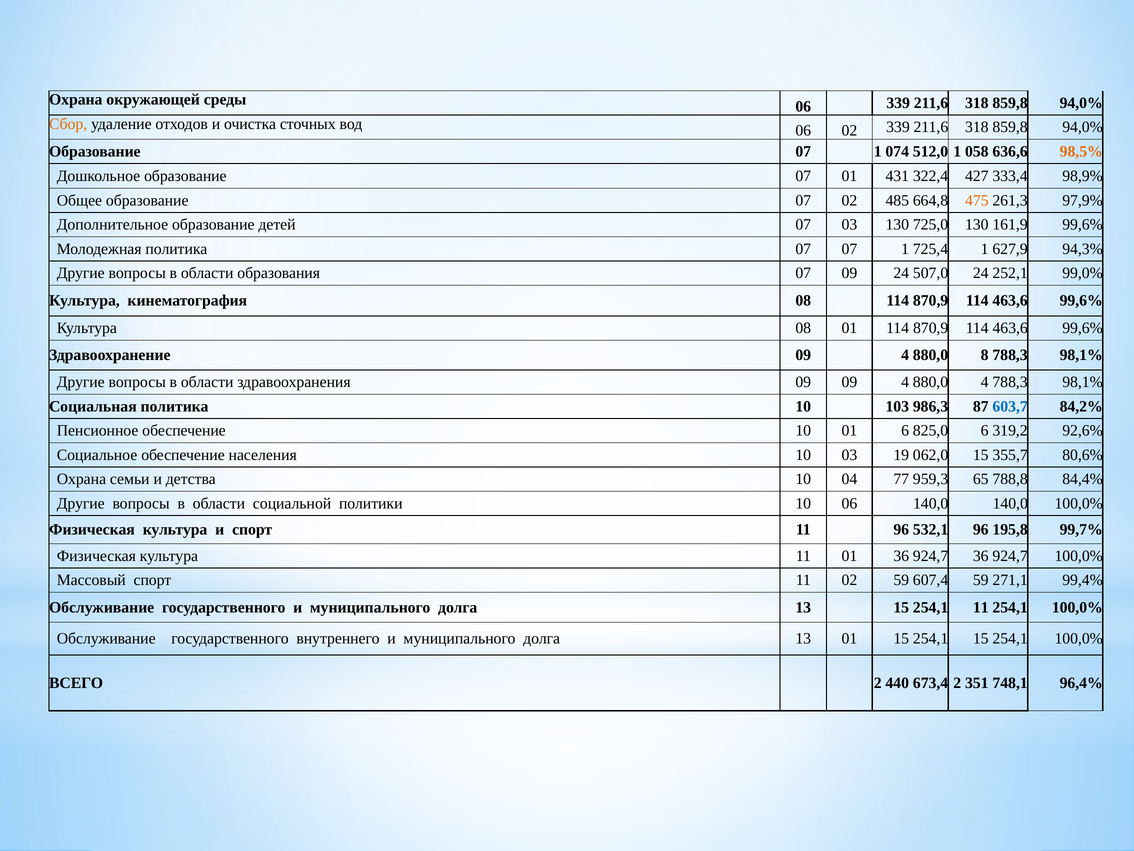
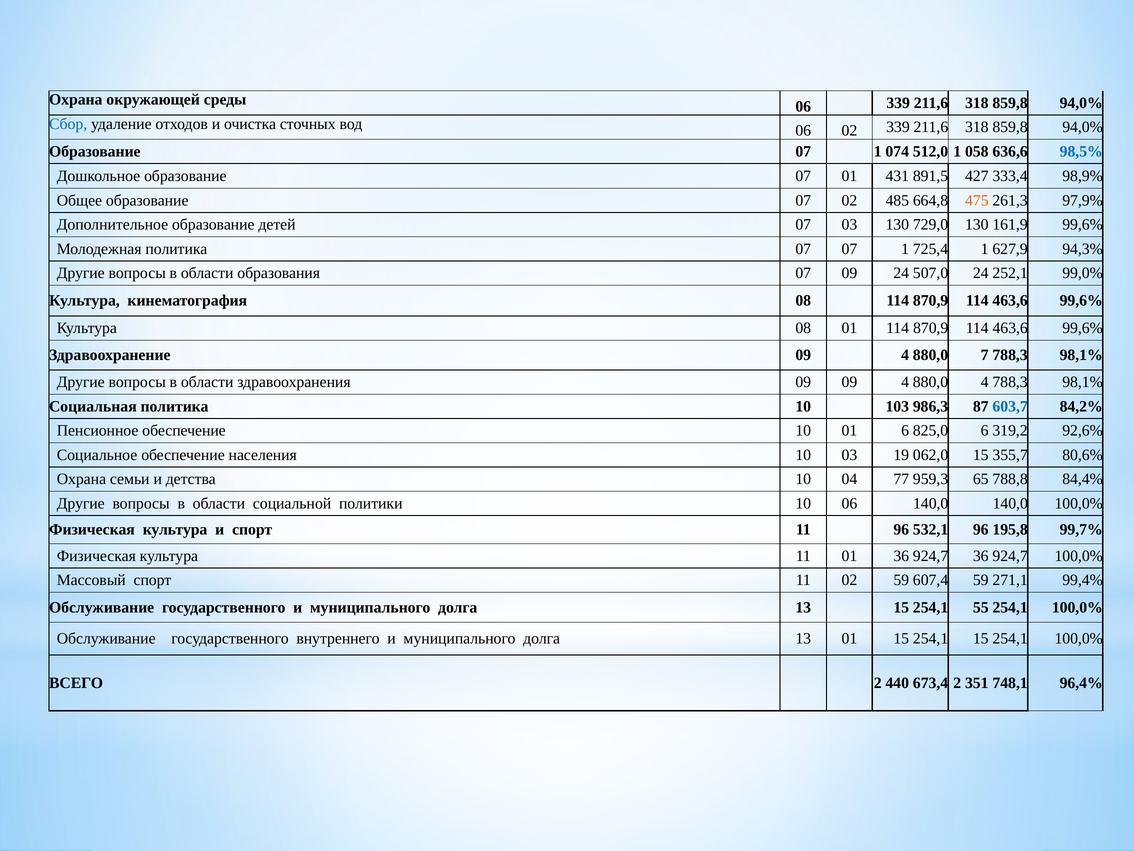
Сбор colour: orange -> blue
98,5% colour: orange -> blue
322,4: 322,4 -> 891,5
725,0: 725,0 -> 729,0
8: 8 -> 7
254,1 11: 11 -> 55
